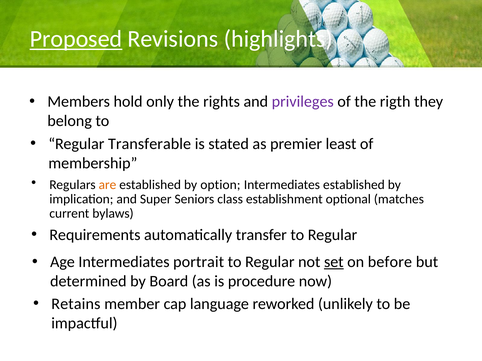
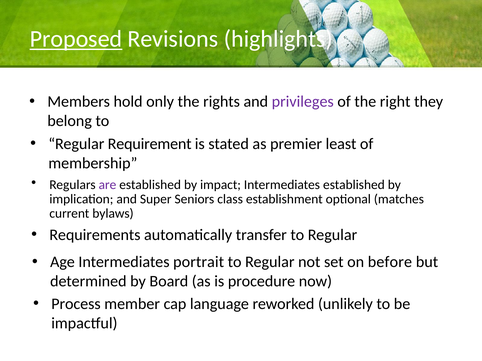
rigth: rigth -> right
Transferable: Transferable -> Requirement
are colour: orange -> purple
option: option -> impact
set underline: present -> none
Retains: Retains -> Process
